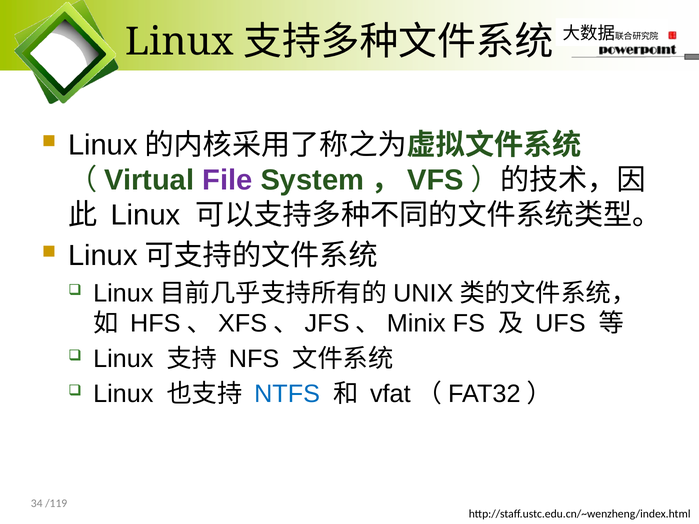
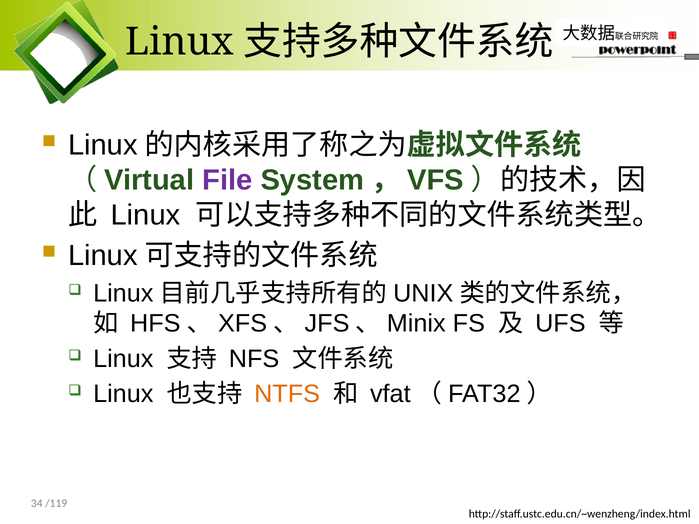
NTFS colour: blue -> orange
